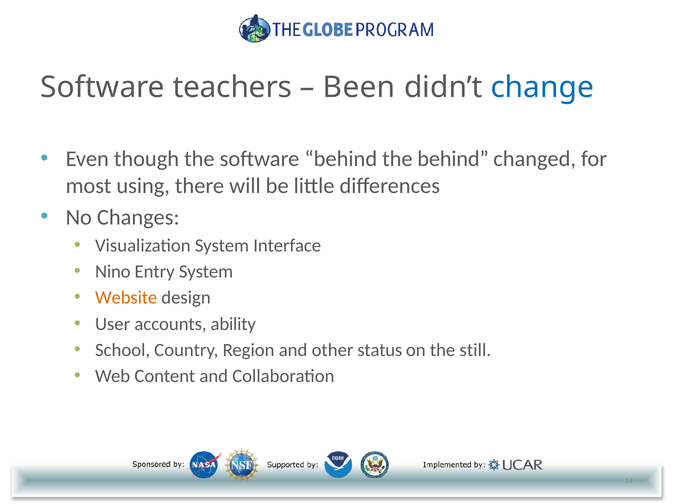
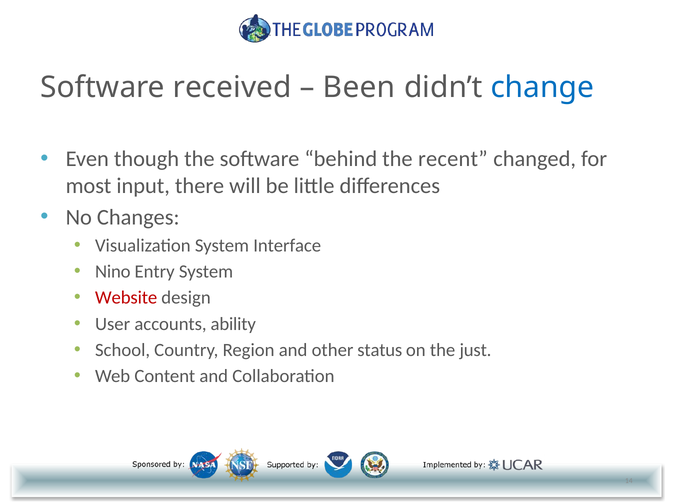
teachers: teachers -> received
the behind: behind -> recent
using: using -> input
Website colour: orange -> red
still: still -> just
